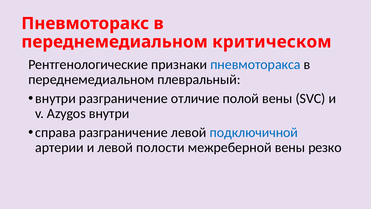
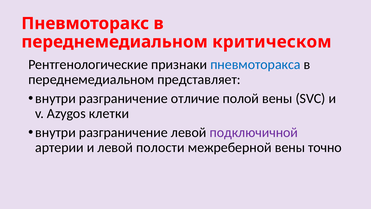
плевральный: плевральный -> представляет
Azygos внутри: внутри -> клетки
справа at (56, 132): справа -> внутри
подключичной colour: blue -> purple
резко: резко -> точно
